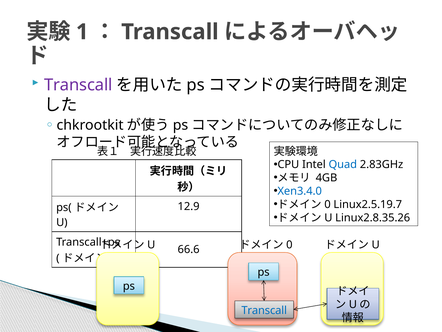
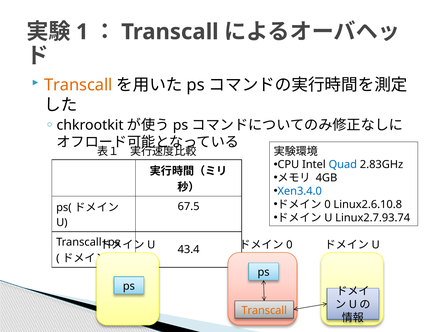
Transcall at (78, 85) colour: purple -> orange
Linux2.5.19.7: Linux2.5.19.7 -> Linux2.6.10.8
12.9: 12.9 -> 67.5
Linux2.8.35.26: Linux2.8.35.26 -> Linux2.7.93.74
66.6: 66.6 -> 43.4
Transcall at (264, 310) colour: blue -> orange
